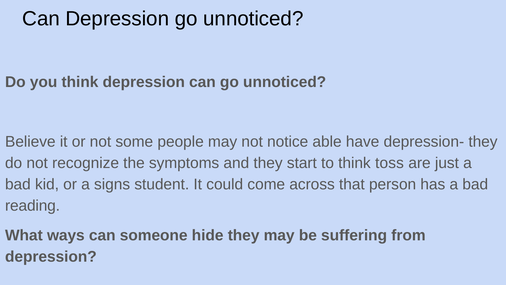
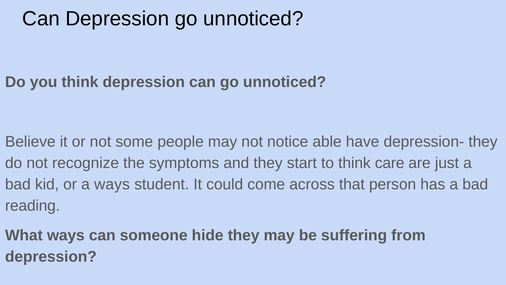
toss: toss -> care
a signs: signs -> ways
